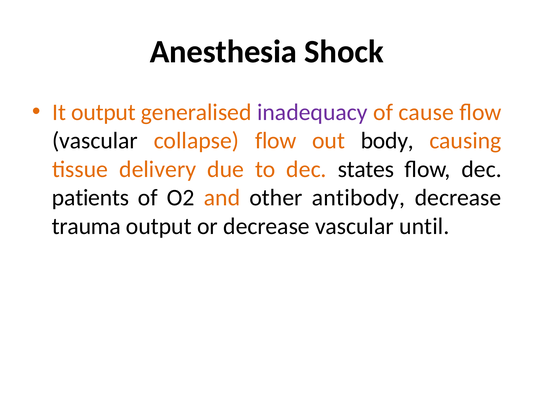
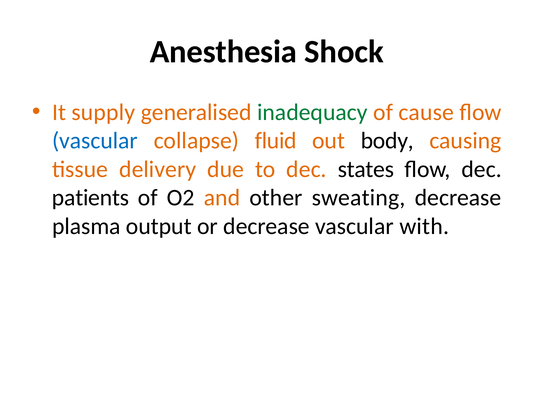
It output: output -> supply
inadequacy colour: purple -> green
vascular at (95, 141) colour: black -> blue
collapse flow: flow -> fluid
antibody: antibody -> sweating
trauma: trauma -> plasma
until: until -> with
